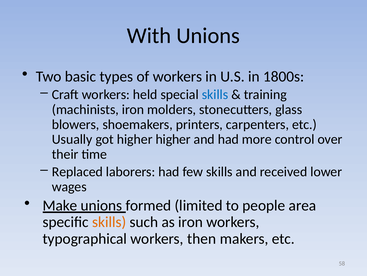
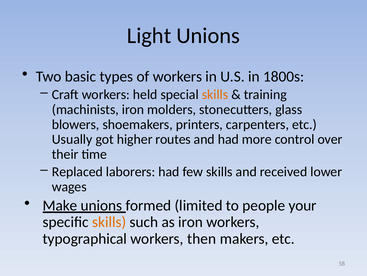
With: With -> Light
skills at (215, 94) colour: blue -> orange
higher higher: higher -> routes
area: area -> your
